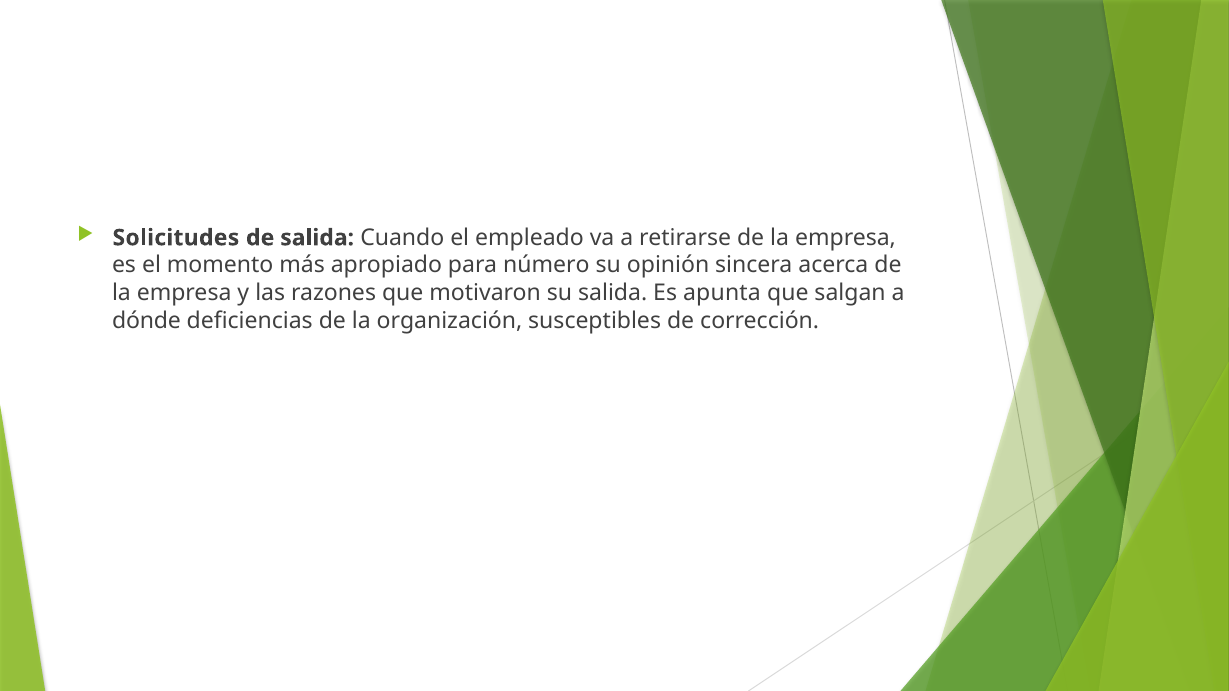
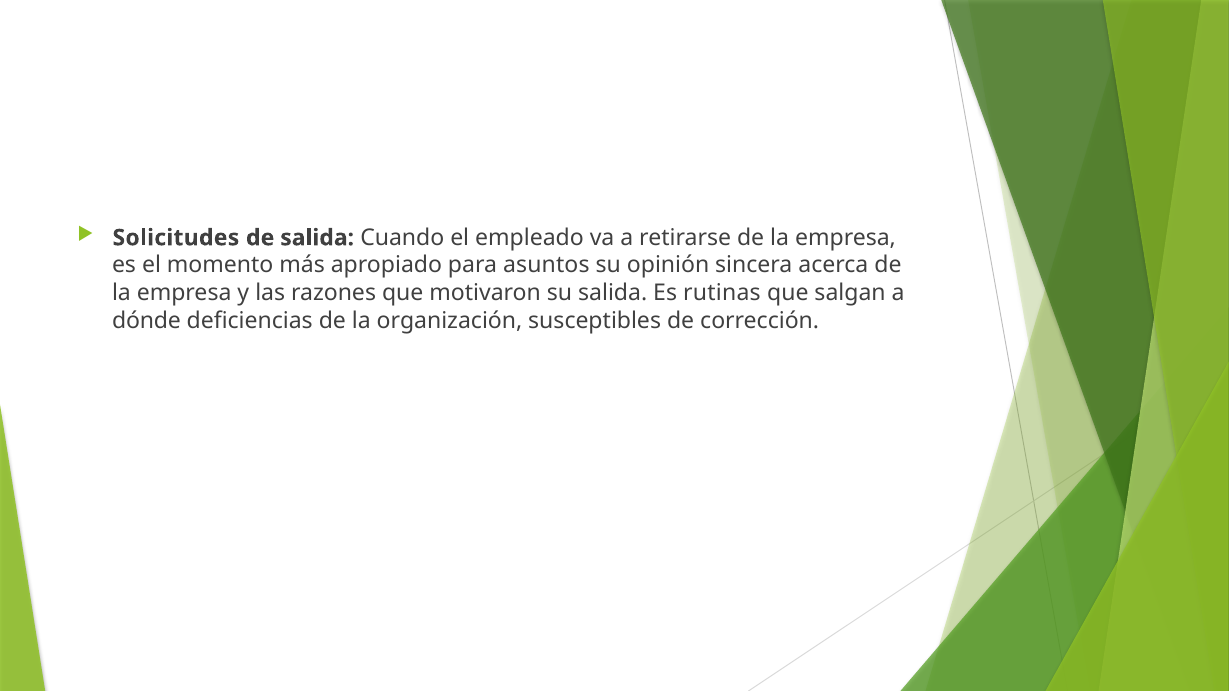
número: número -> asuntos
apunta: apunta -> rutinas
